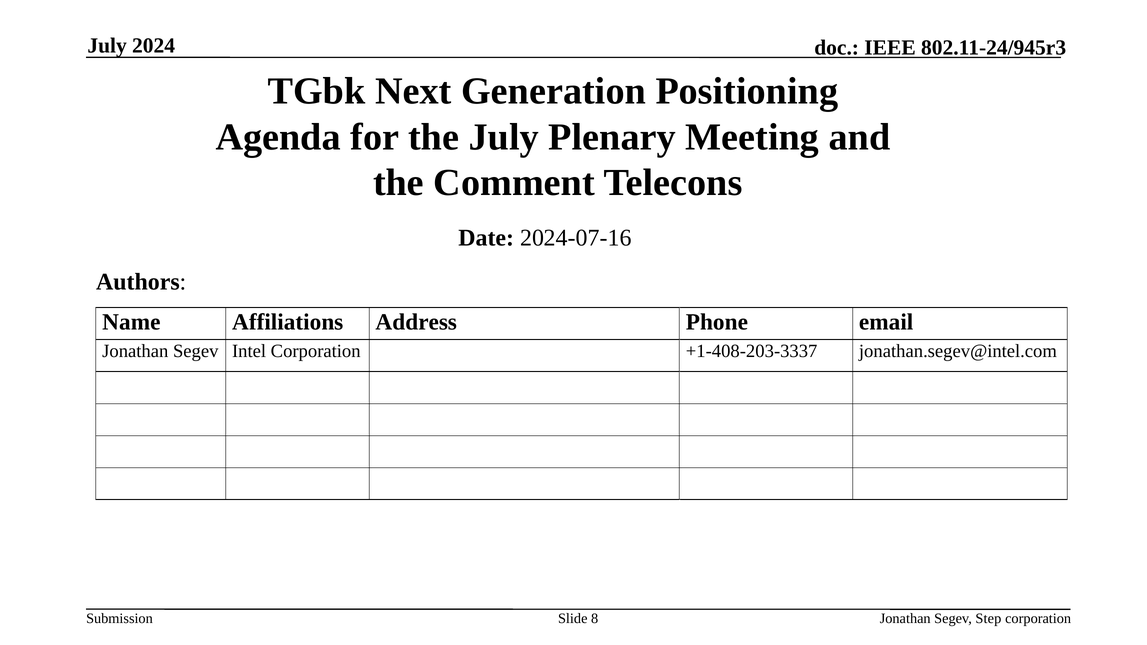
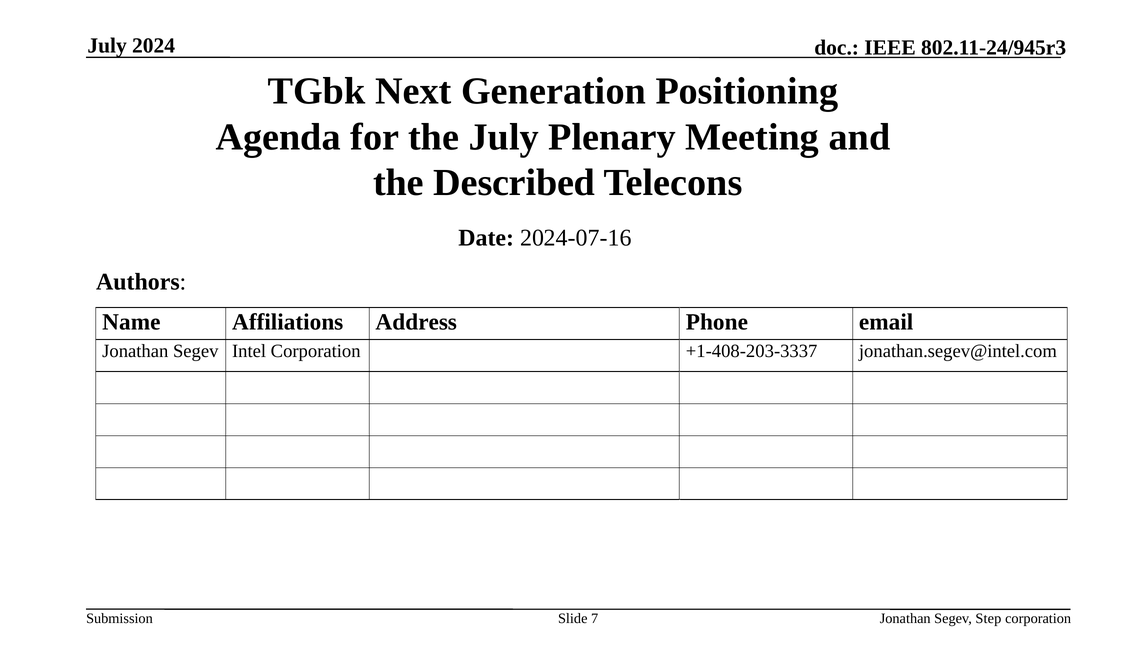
Comment: Comment -> Described
8: 8 -> 7
